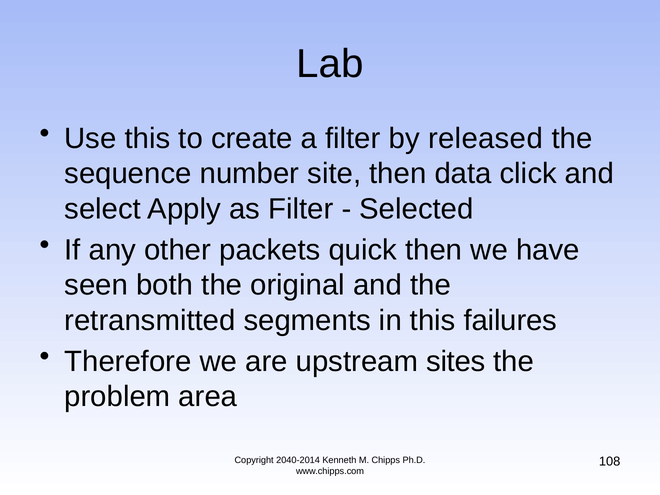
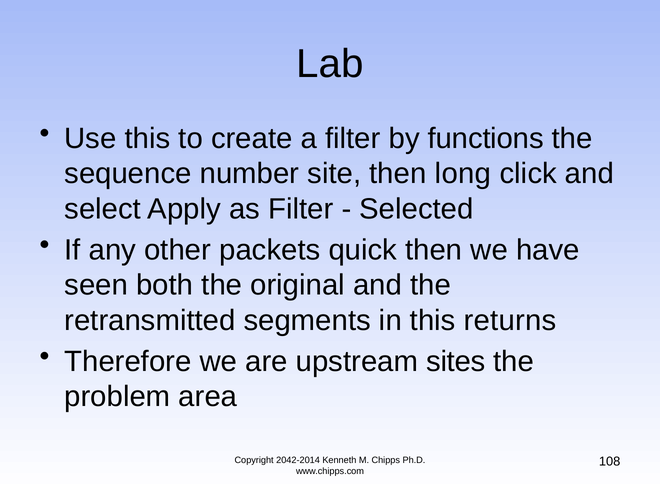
released: released -> functions
data: data -> long
failures: failures -> returns
2040-2014: 2040-2014 -> 2042-2014
